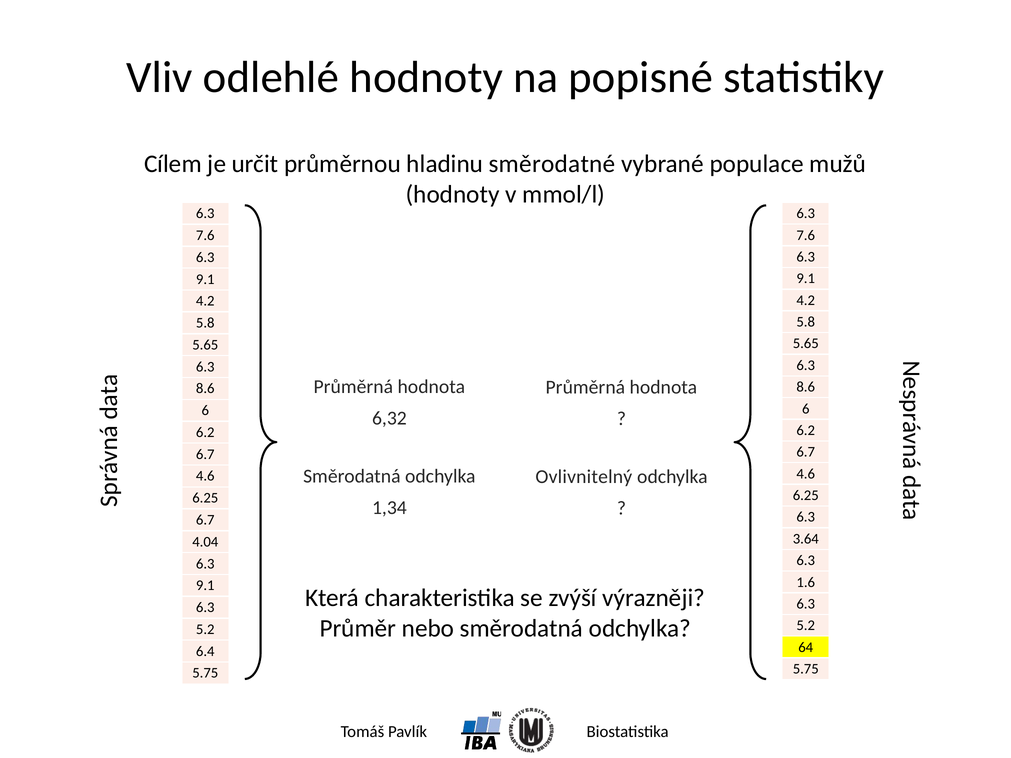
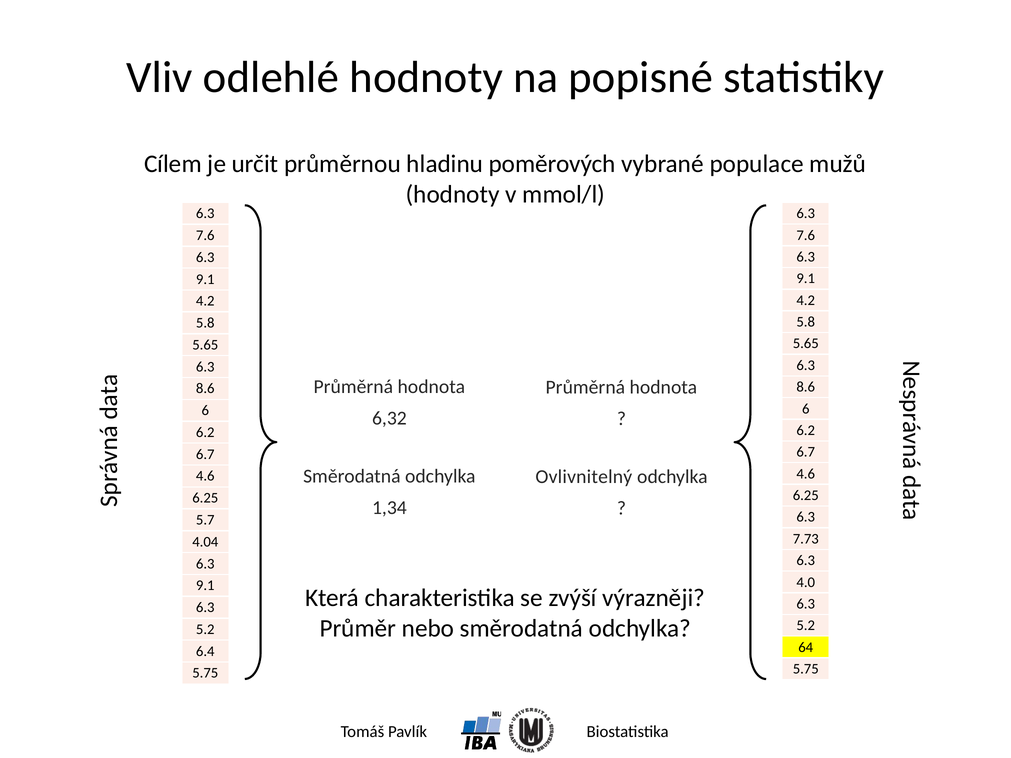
směrodatné: směrodatné -> poměrových
6.7 at (205, 520): 6.7 -> 5.7
3.64: 3.64 -> 7.73
1.6: 1.6 -> 4.0
